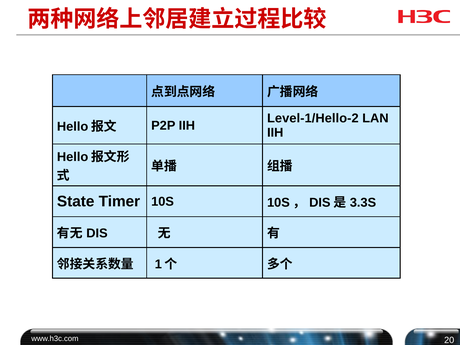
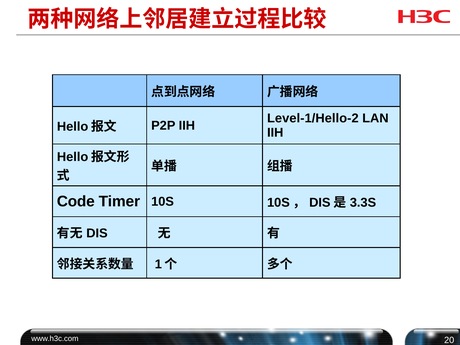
State: State -> Code
